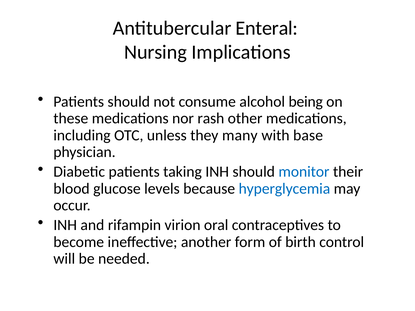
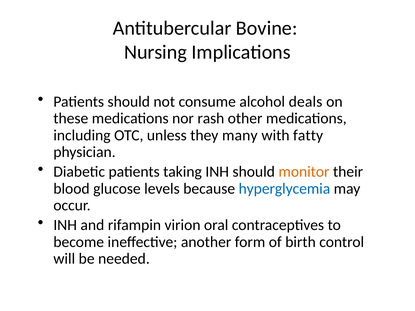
Enteral: Enteral -> Bovine
being: being -> deals
base: base -> fatty
monitor colour: blue -> orange
